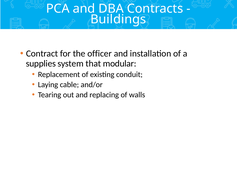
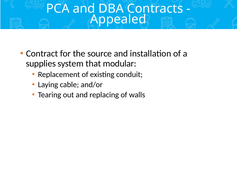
Buildings: Buildings -> Appealed
officer: officer -> source
